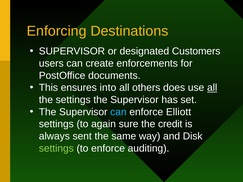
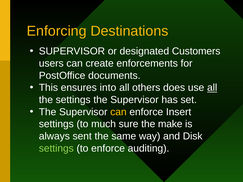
can at (118, 112) colour: light blue -> yellow
Elliott: Elliott -> Insert
again: again -> much
credit: credit -> make
